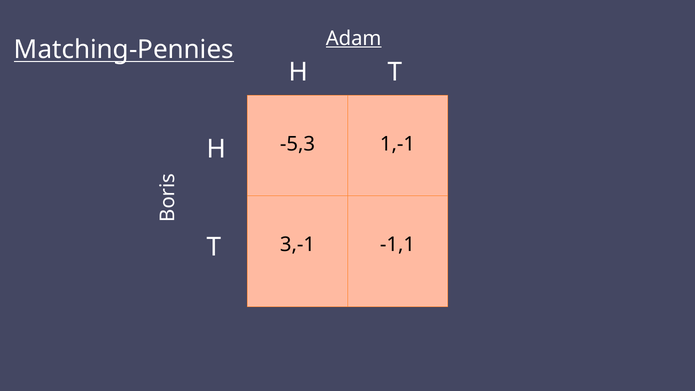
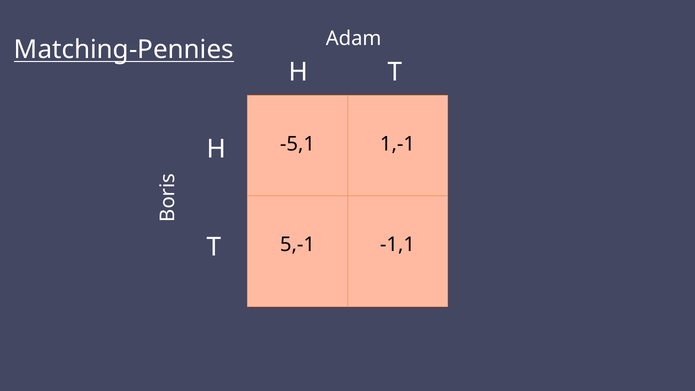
Adam underline: present -> none
-5,3: -5,3 -> -5,1
3,-1: 3,-1 -> 5,-1
